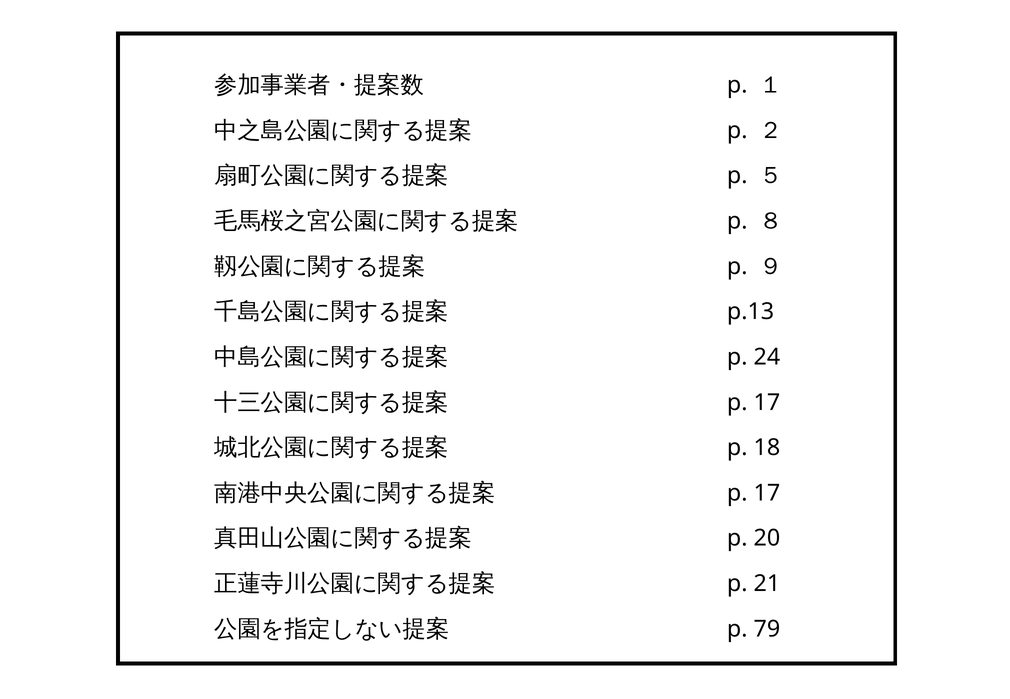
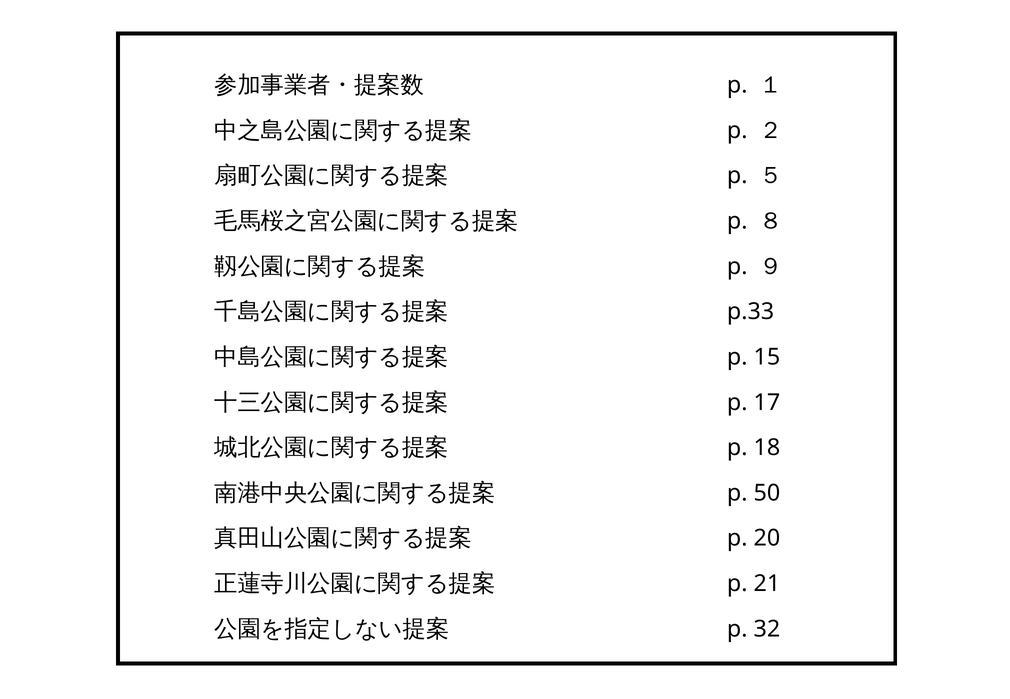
p.13: p.13 -> p.33
24: 24 -> 15
17 at (767, 493): 17 -> 50
79: 79 -> 32
